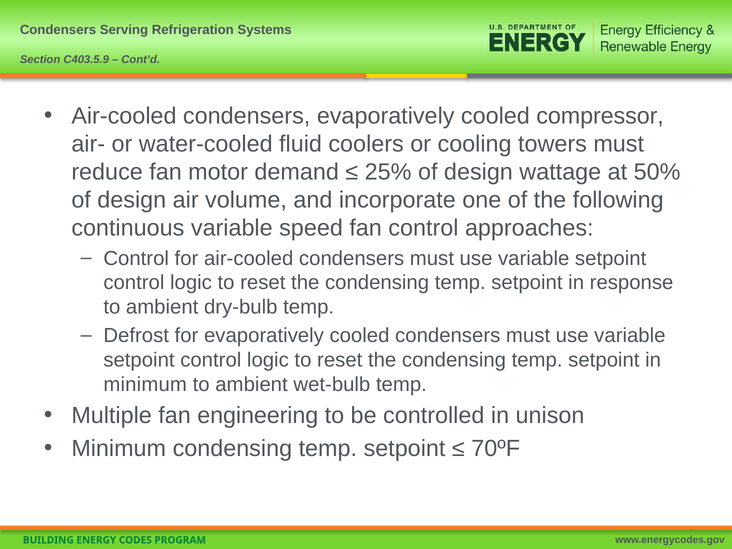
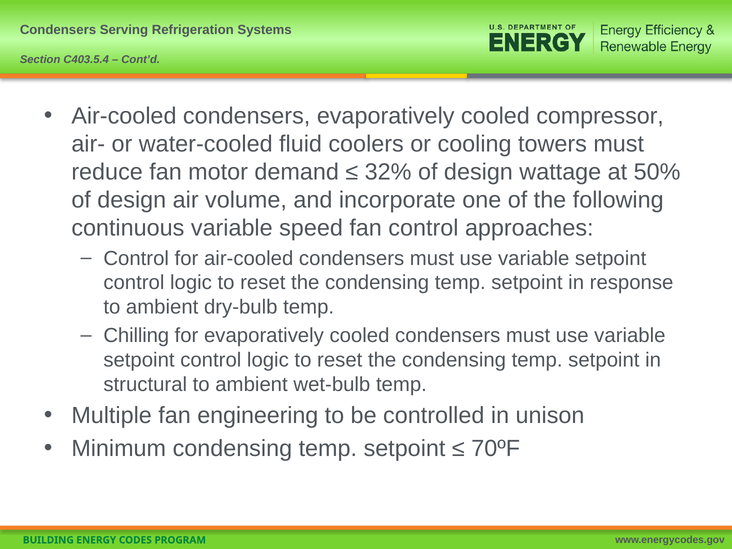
C403.5.9: C403.5.9 -> C403.5.4
25%: 25% -> 32%
Defrost: Defrost -> Chilling
minimum at (145, 384): minimum -> structural
